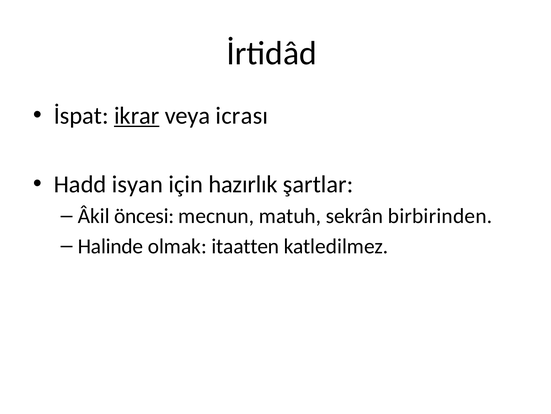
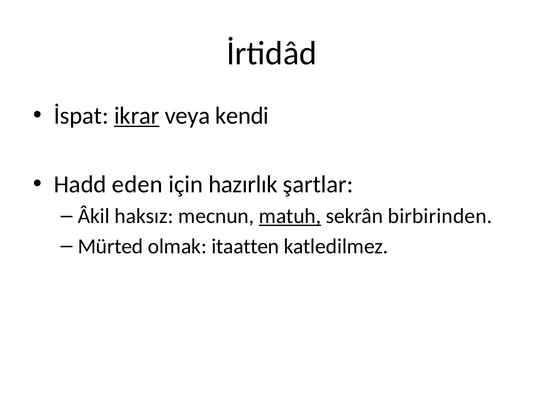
icrası: icrası -> kendi
isyan: isyan -> eden
öncesi: öncesi -> haksız
matuh underline: none -> present
Halinde: Halinde -> Mürted
